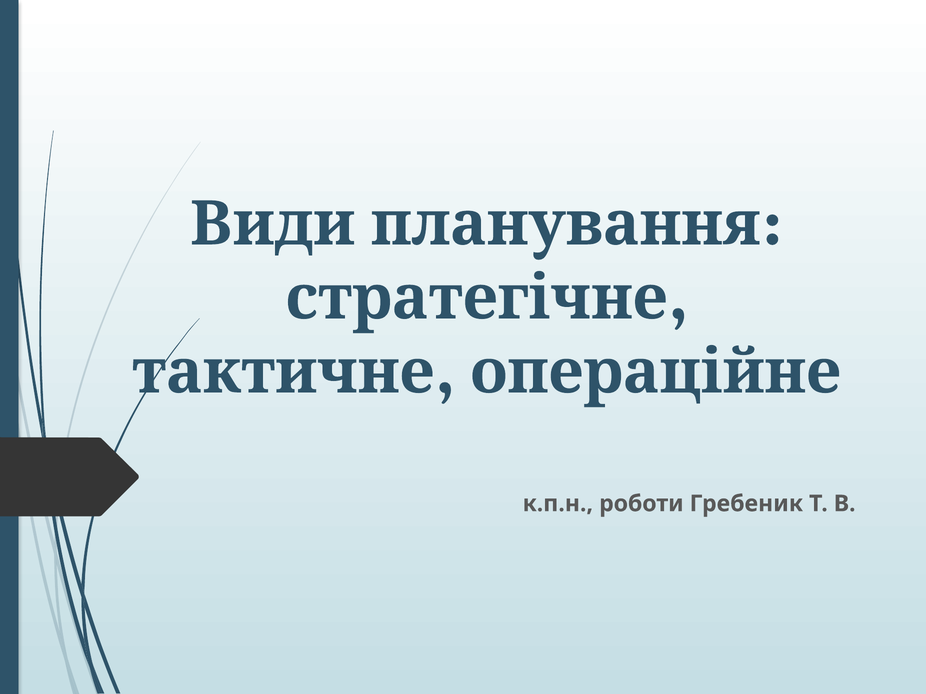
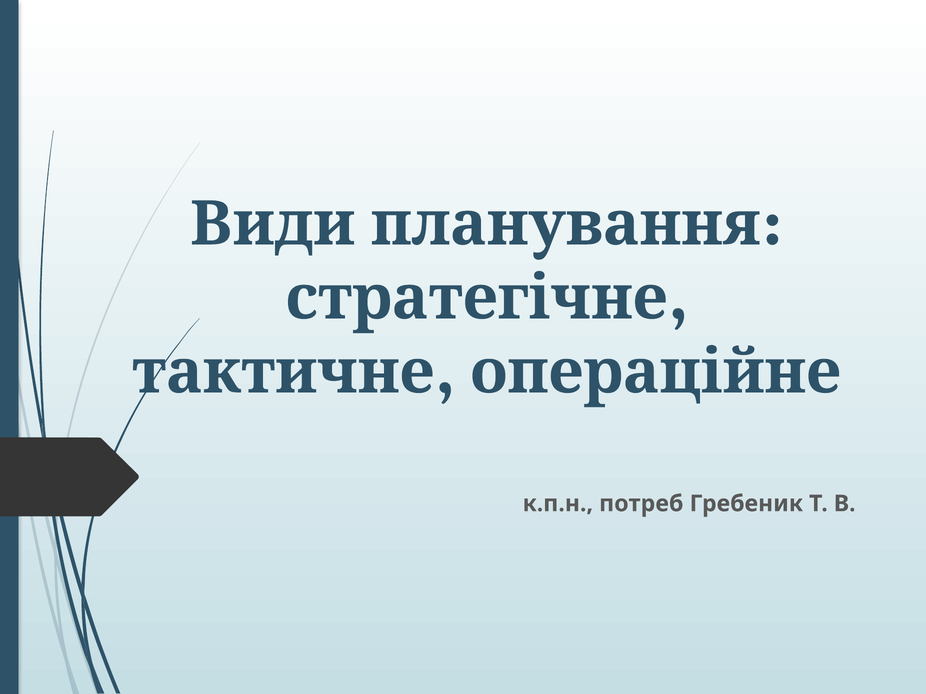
роботи: роботи -> потреб
